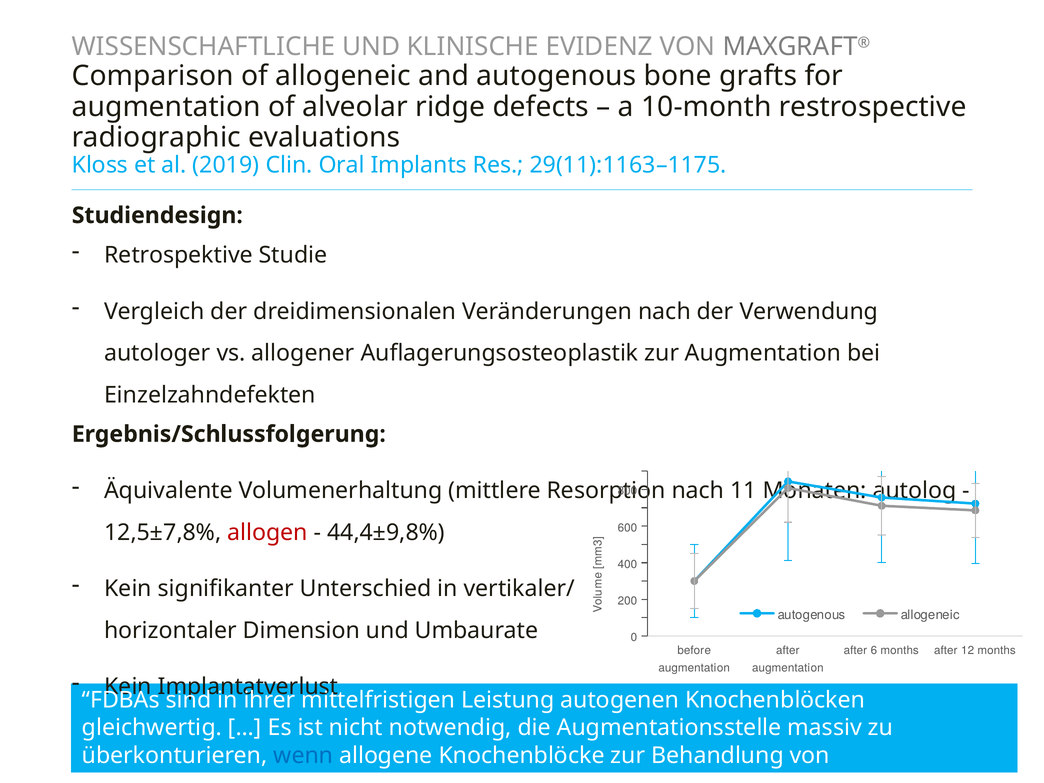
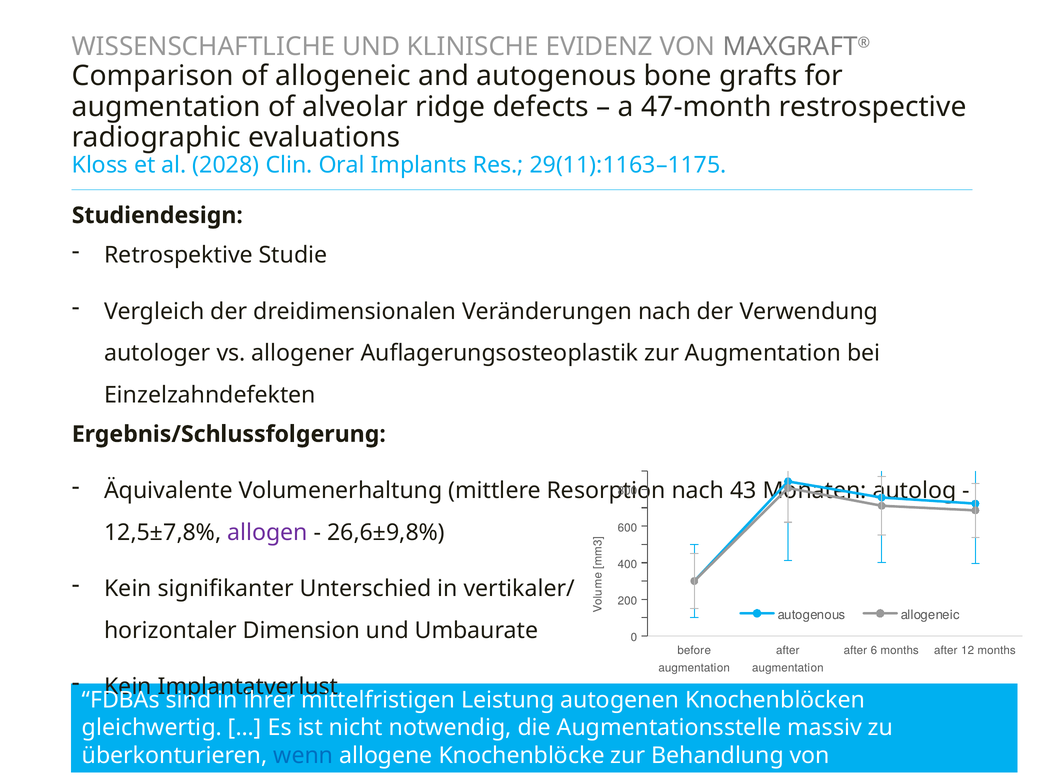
10-month: 10-month -> 47-month
2019: 2019 -> 2028
11: 11 -> 43
allogen colour: red -> purple
44,4±9,8%: 44,4±9,8% -> 26,6±9,8%
